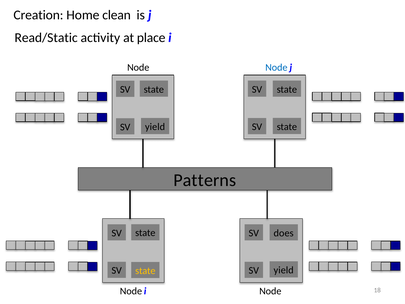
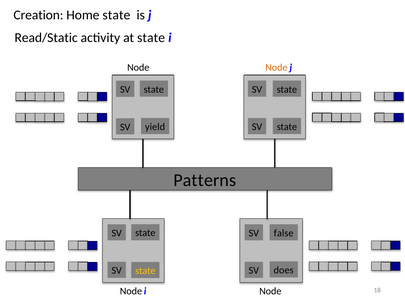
Home clean: clean -> state
at place: place -> state
Node at (276, 67) colour: blue -> orange
does: does -> false
yield at (284, 270): yield -> does
